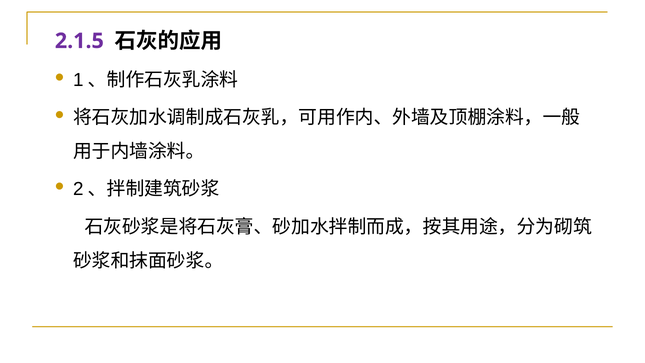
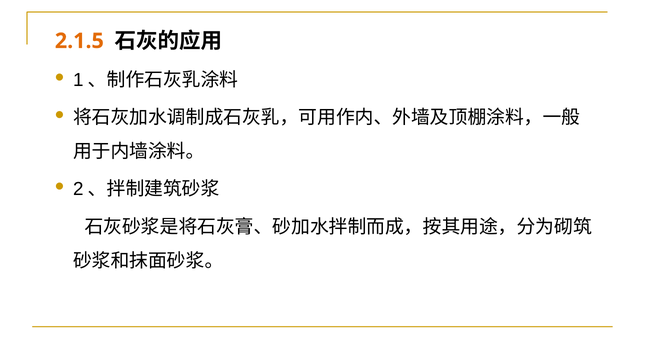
2.1.5 colour: purple -> orange
